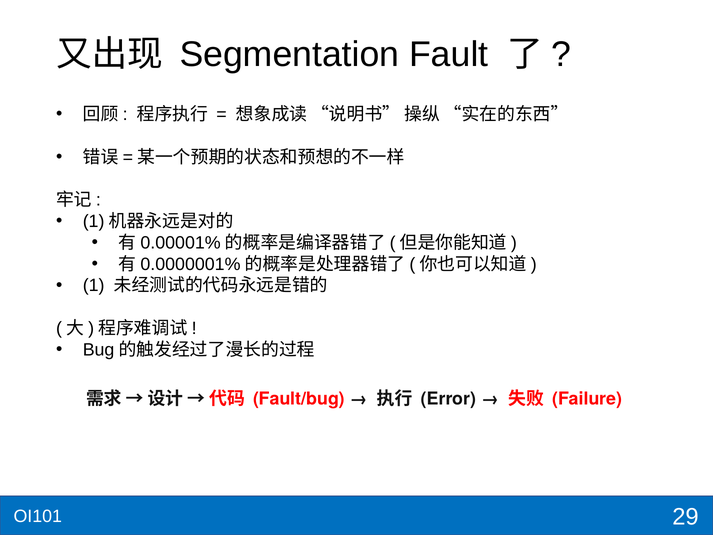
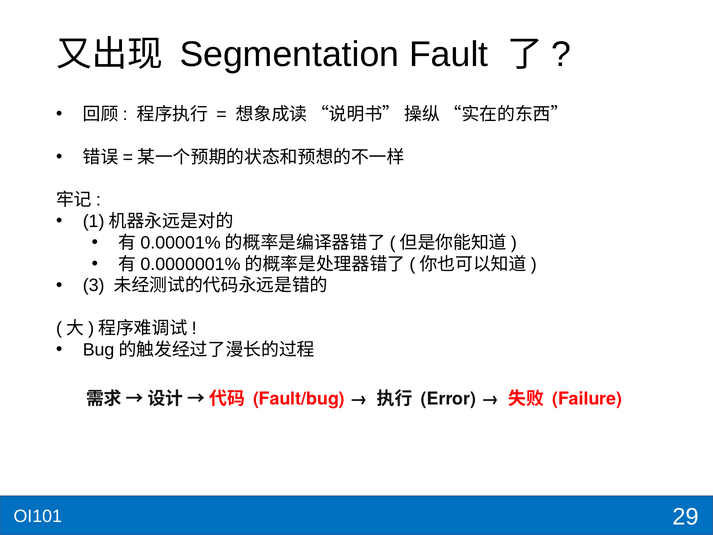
1: 1 -> 3
